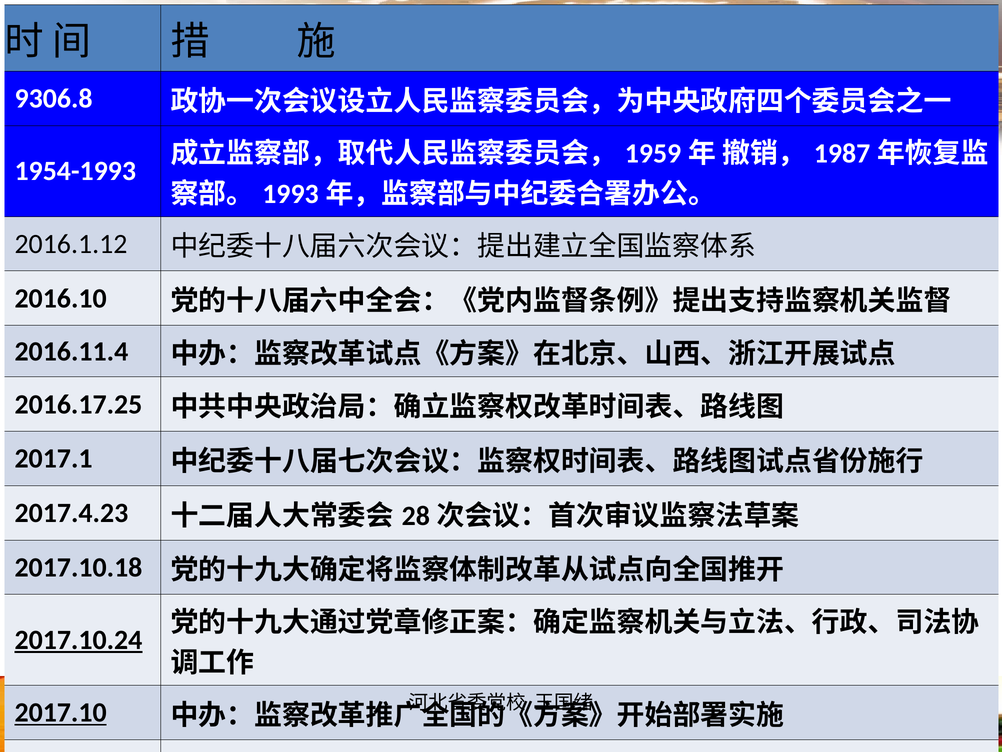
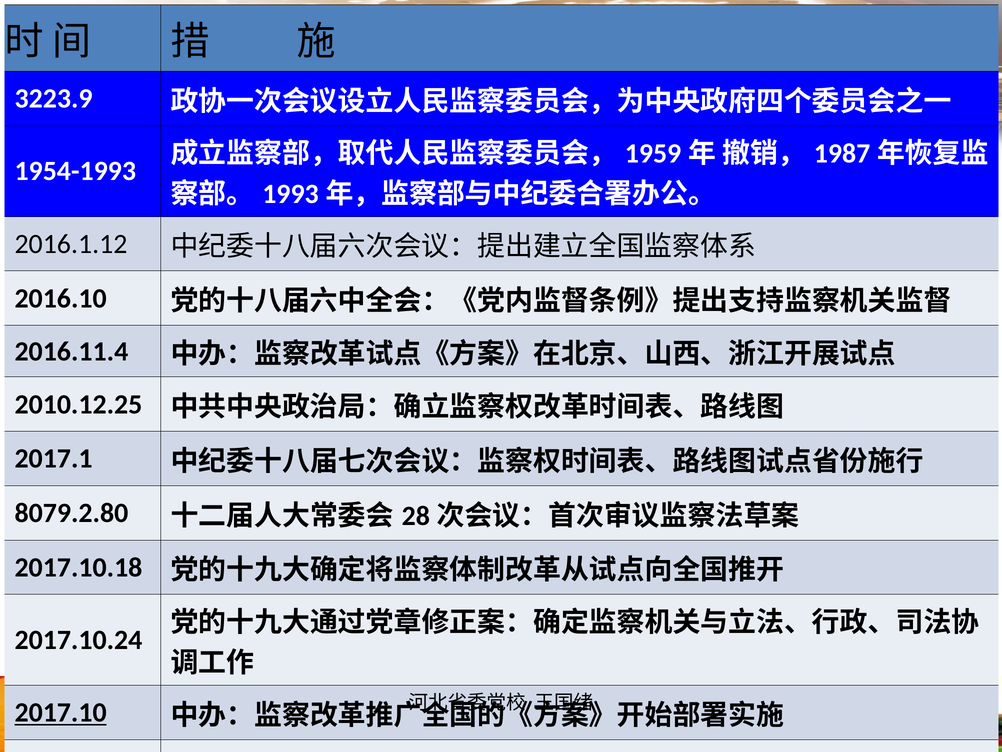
9306.8: 9306.8 -> 3223.9
2016.17.25: 2016.17.25 -> 2010.12.25
2017.4.23: 2017.4.23 -> 8079.2.80
2017.10.24 underline: present -> none
